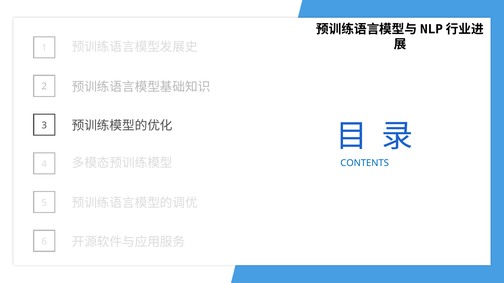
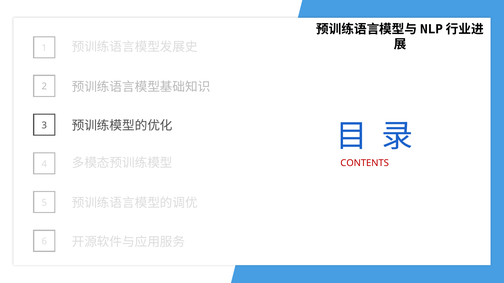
CONTENTS colour: blue -> red
